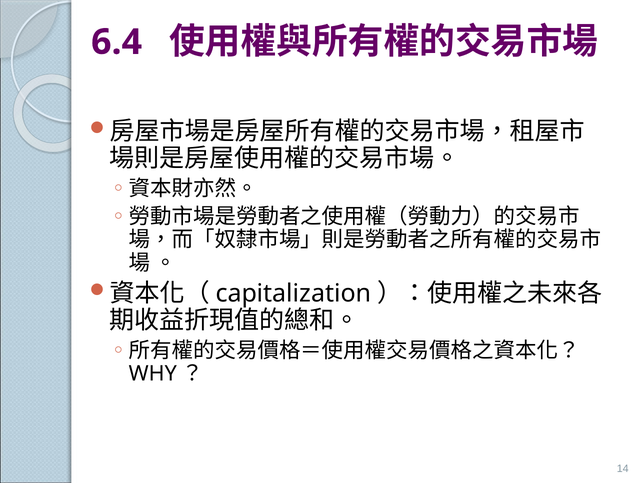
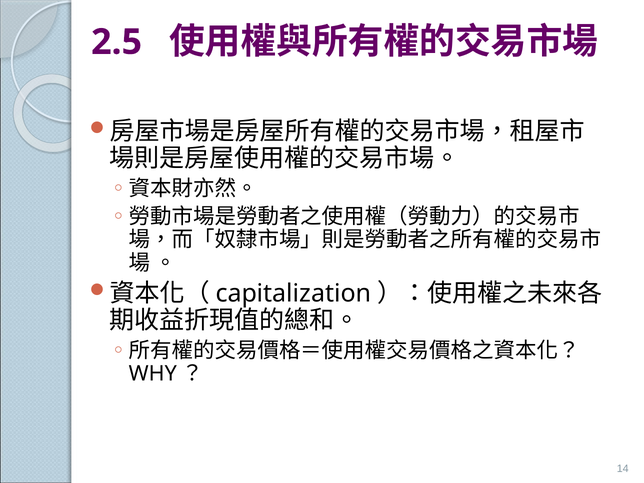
6.4: 6.4 -> 2.5
